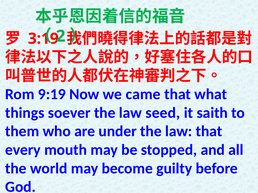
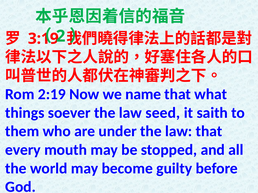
9:19: 9:19 -> 2:19
came: came -> name
